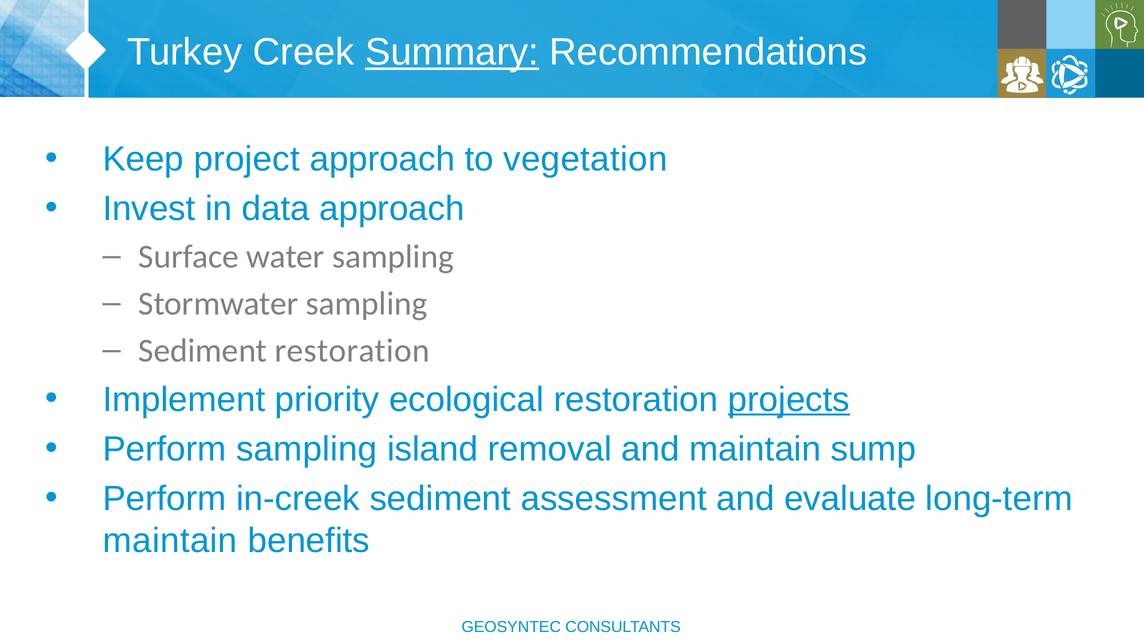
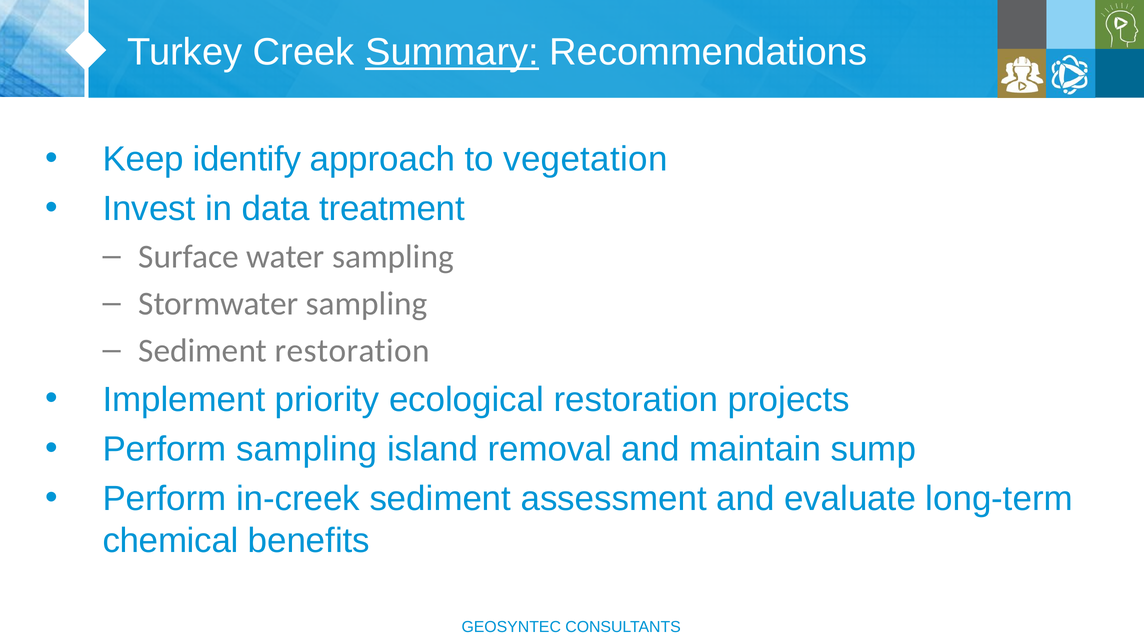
project: project -> identify
data approach: approach -> treatment
projects underline: present -> none
maintain at (170, 540): maintain -> chemical
